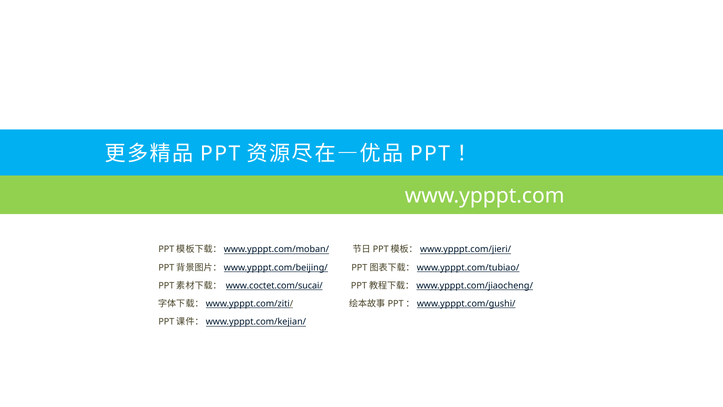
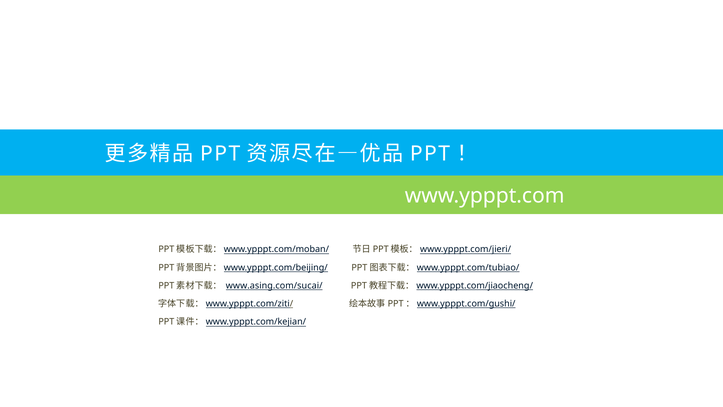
www.coctet.com/sucai/: www.coctet.com/sucai/ -> www.asing.com/sucai/
